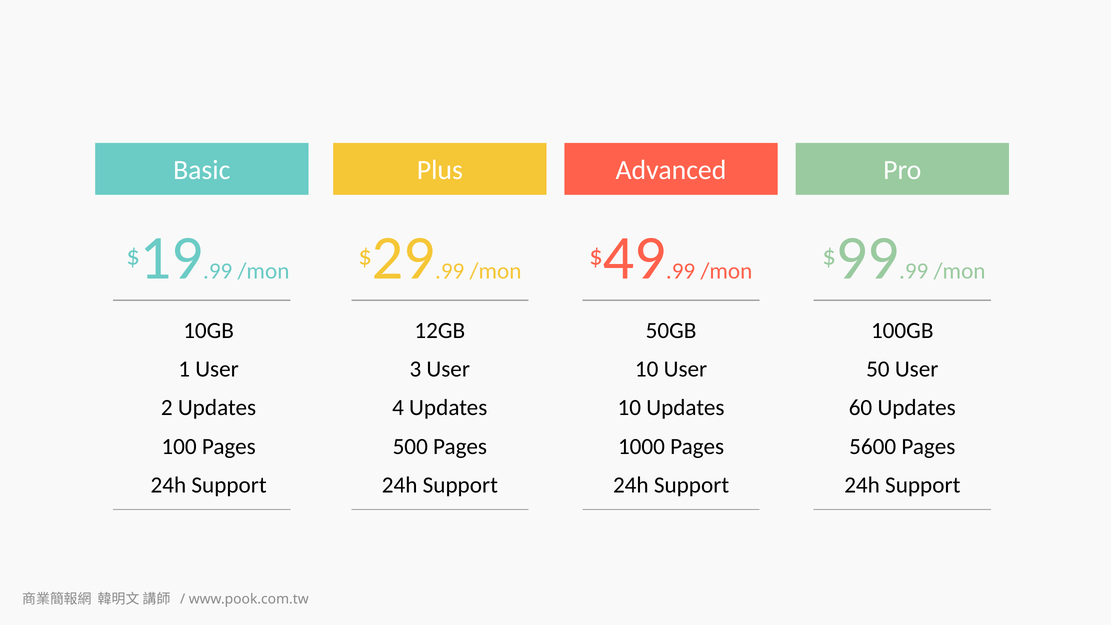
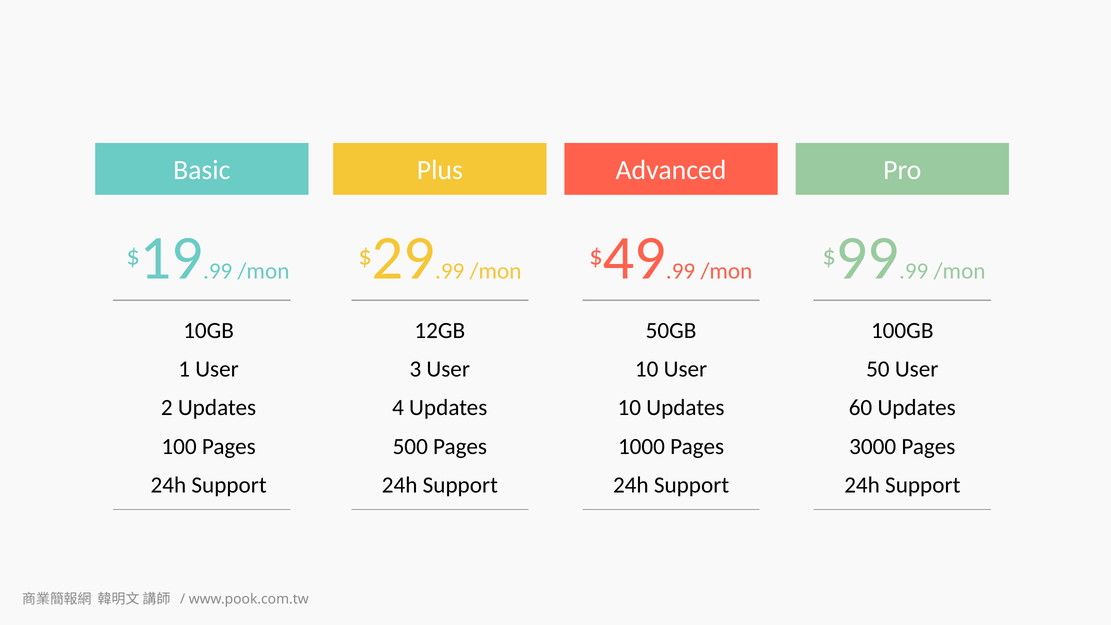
5600: 5600 -> 3000
